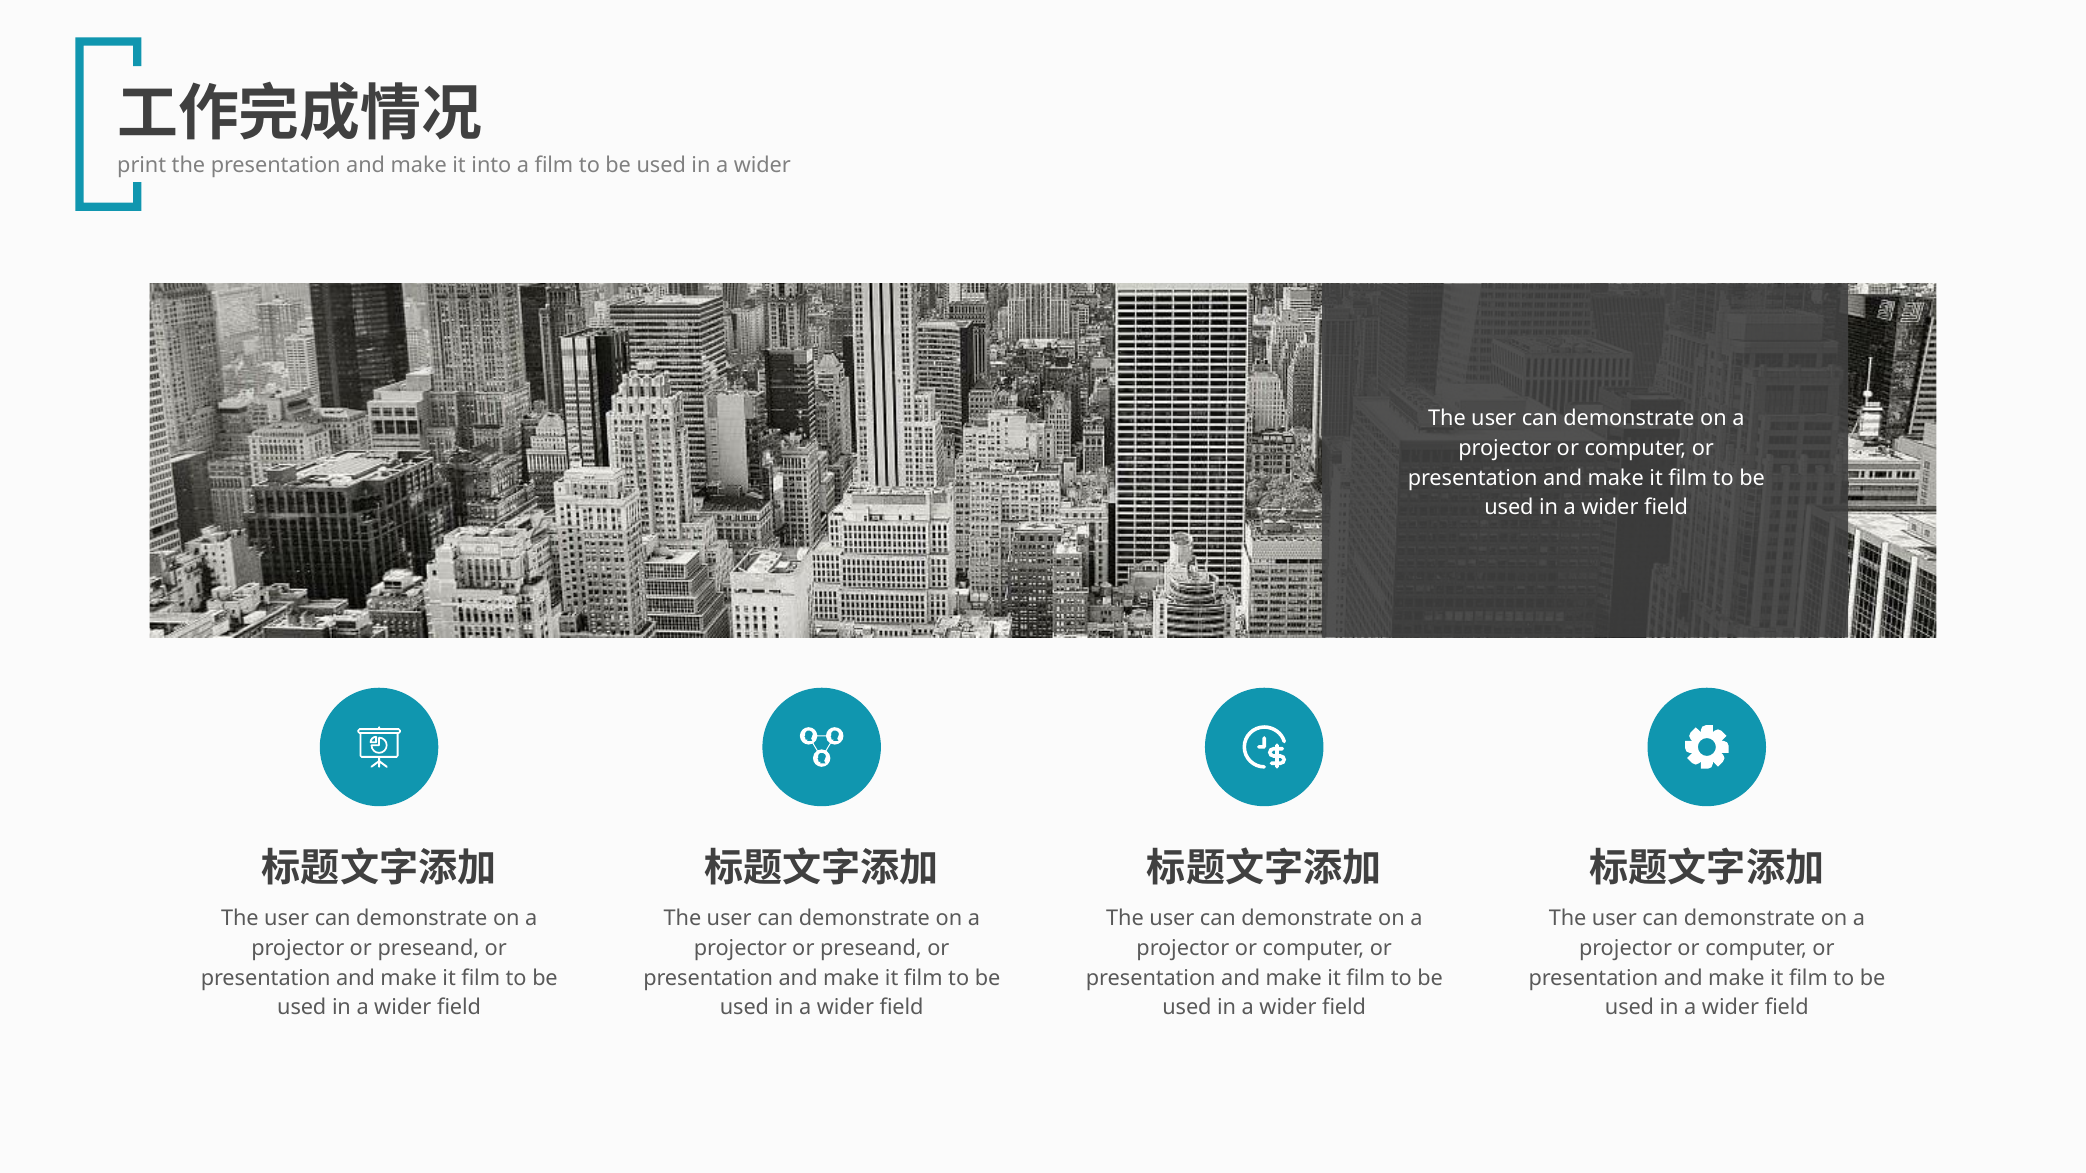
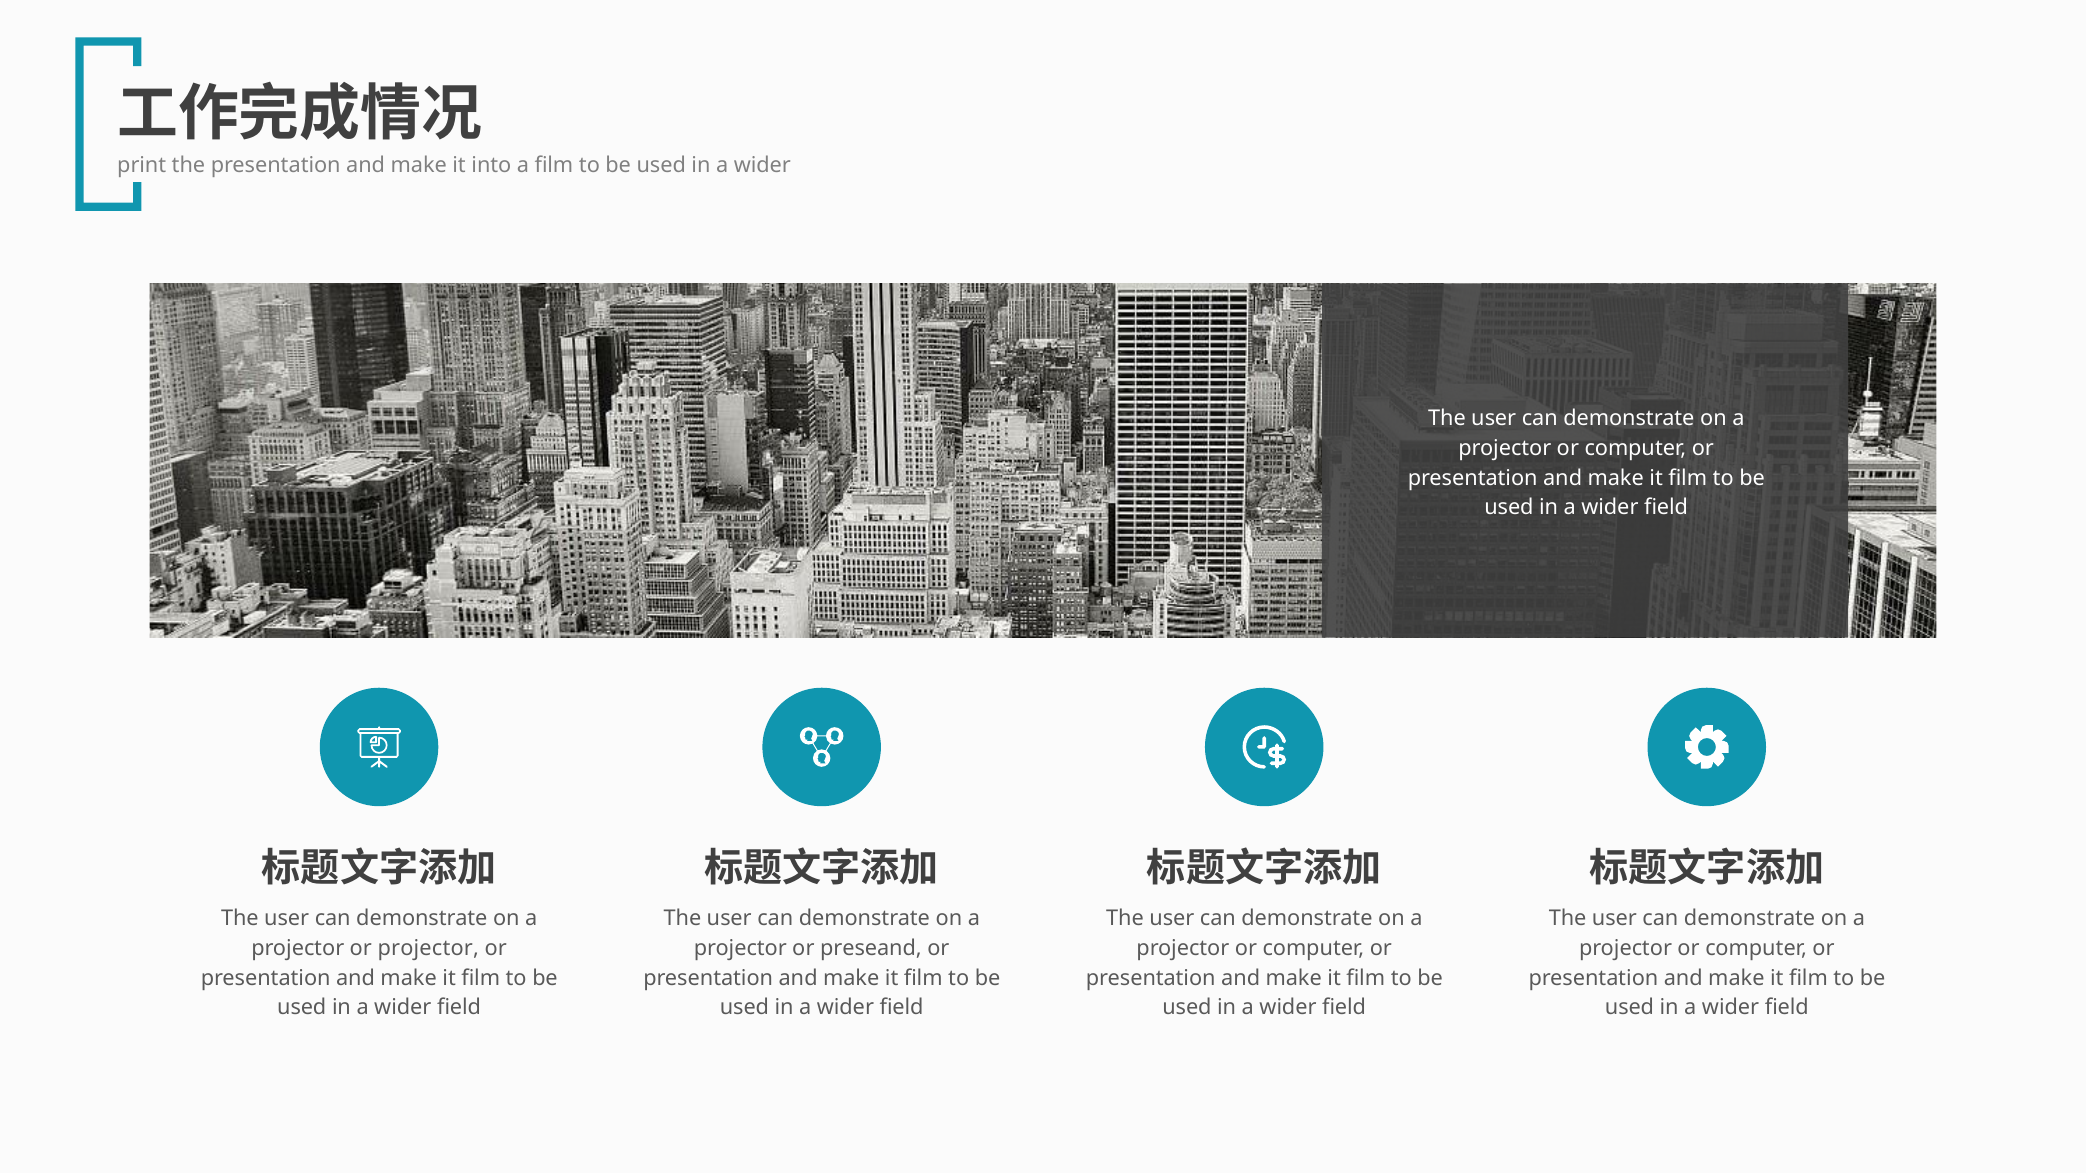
preseand at (428, 949): preseand -> projector
